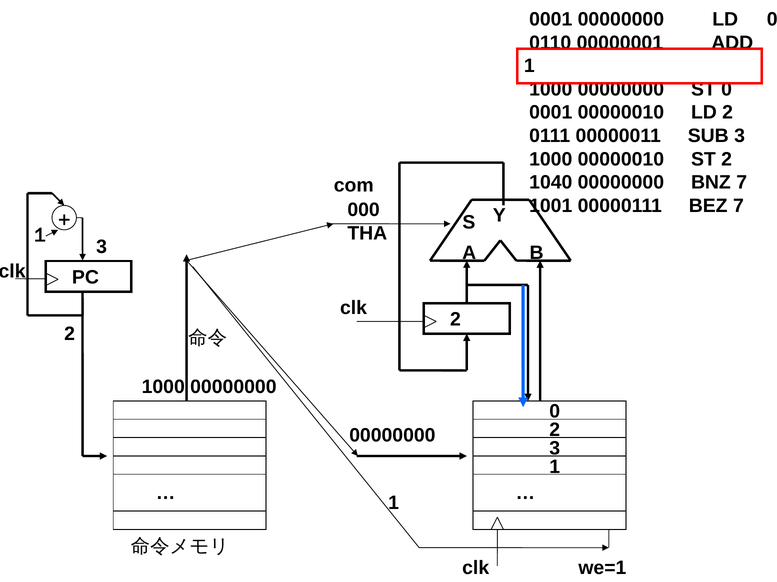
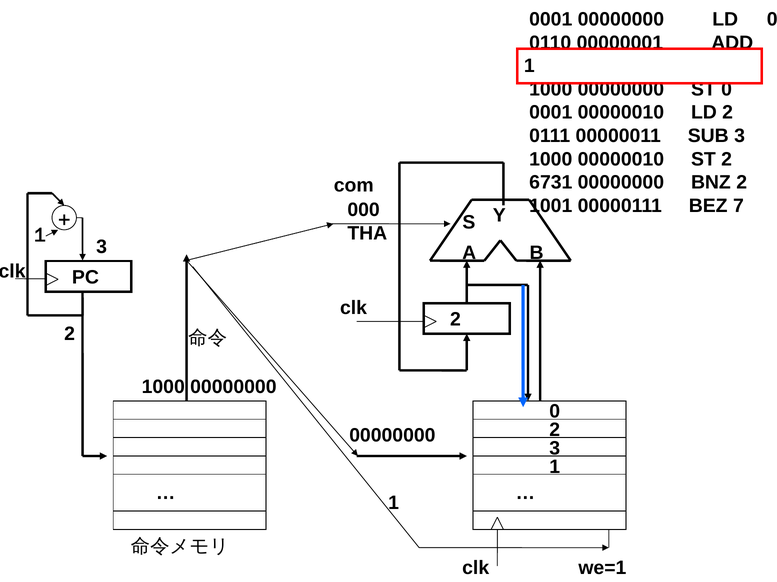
1040: 1040 -> 6731
BNZ 7: 7 -> 2
